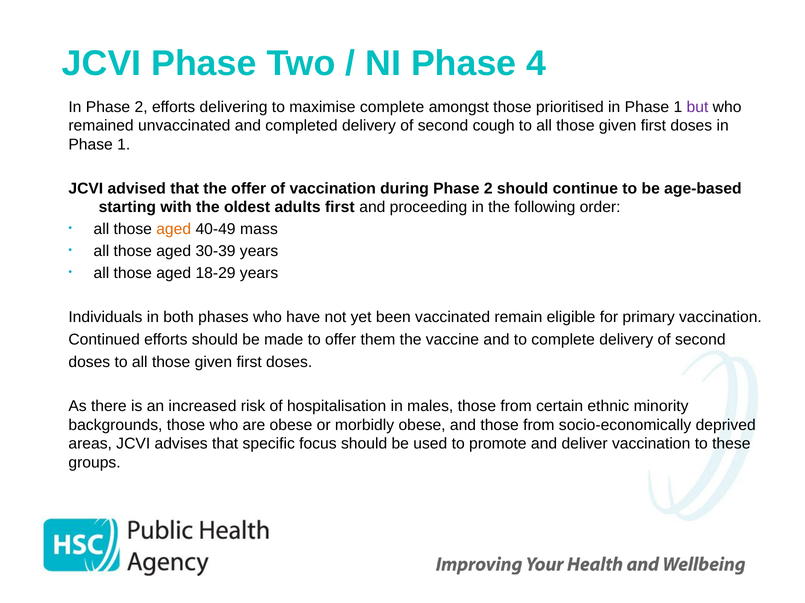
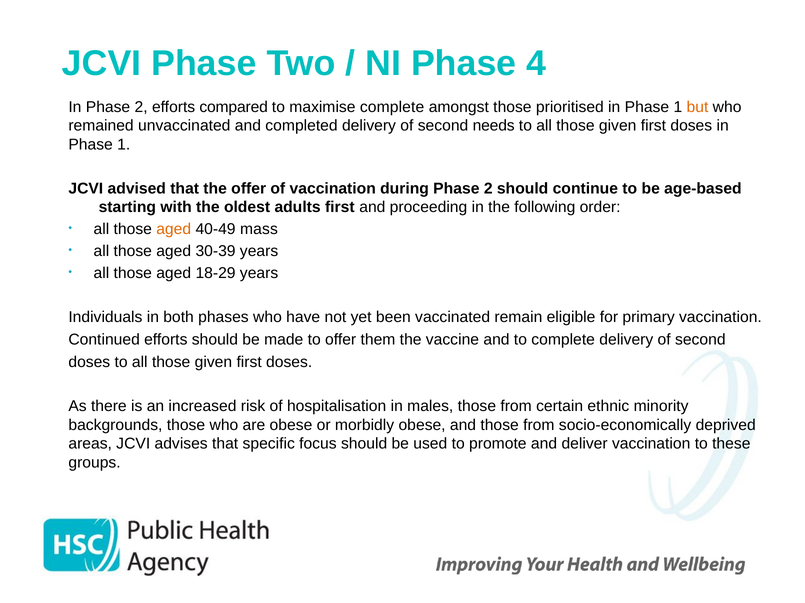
delivering: delivering -> compared
but colour: purple -> orange
cough: cough -> needs
